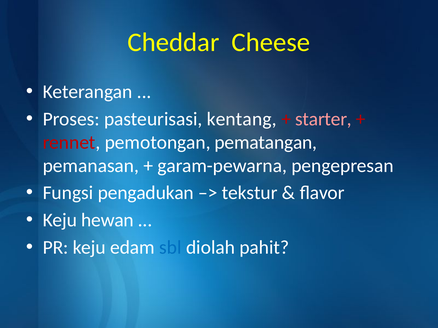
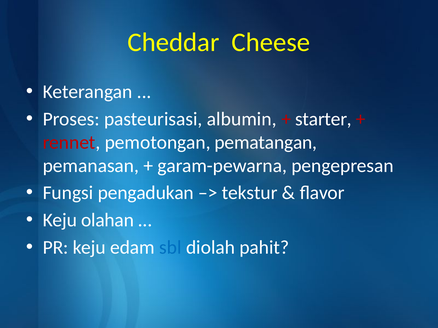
kentang: kentang -> albumin
starter colour: pink -> white
hewan: hewan -> olahan
